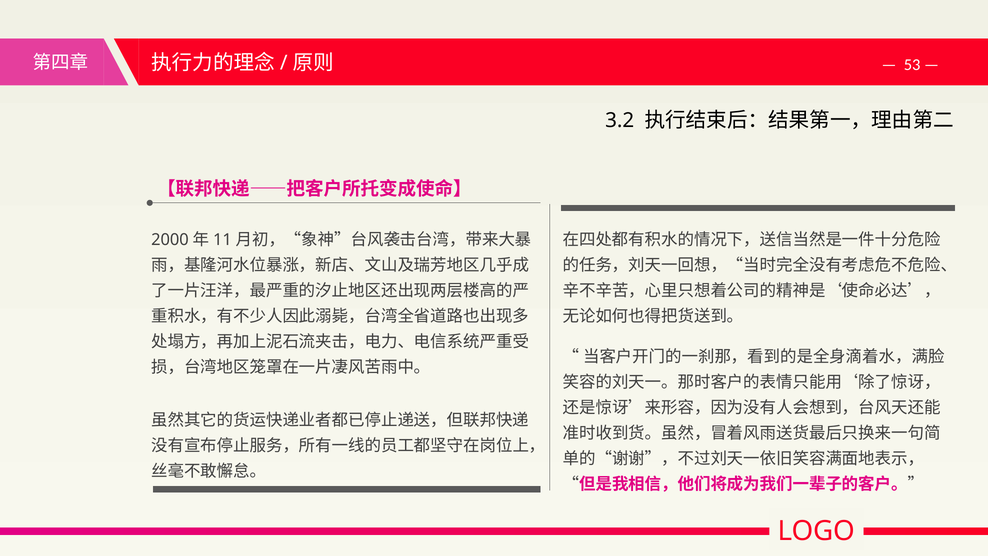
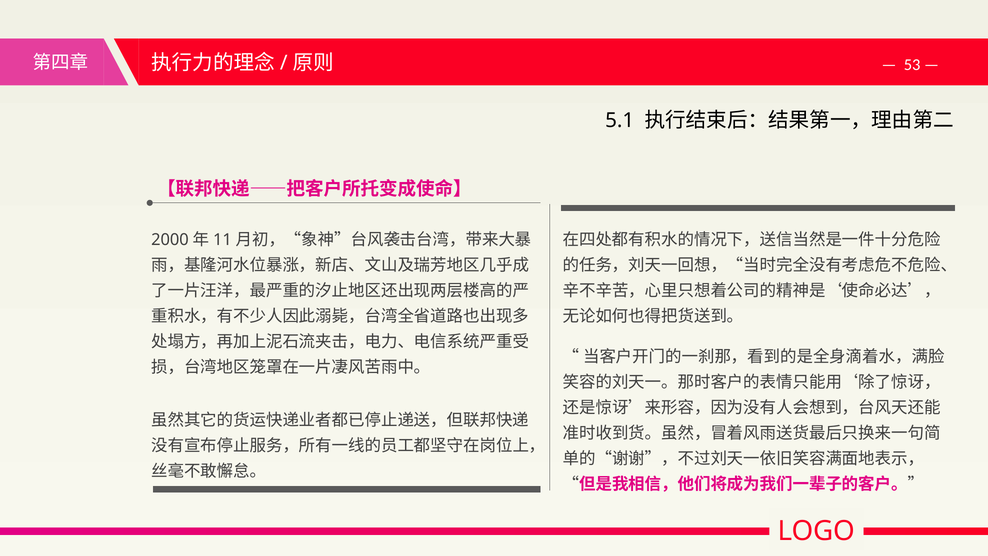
3.2: 3.2 -> 5.1
